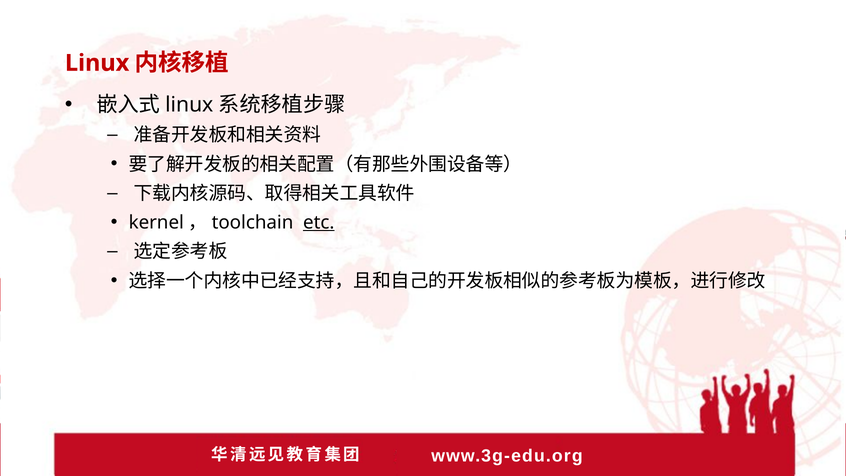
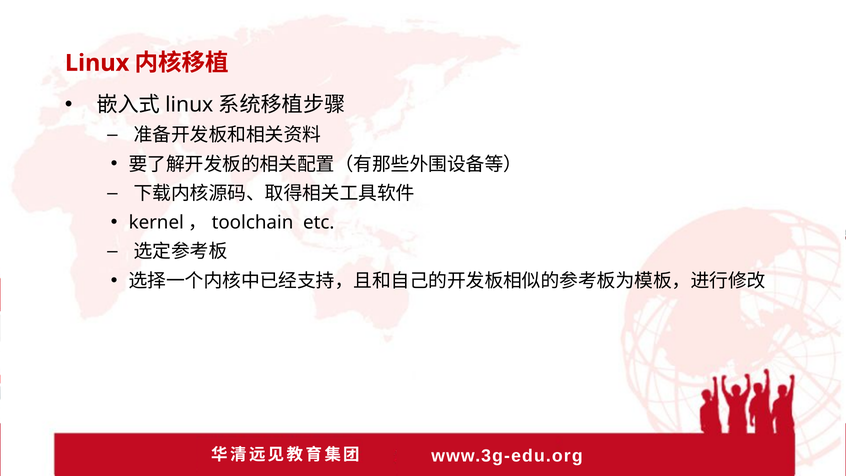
etc underline: present -> none
